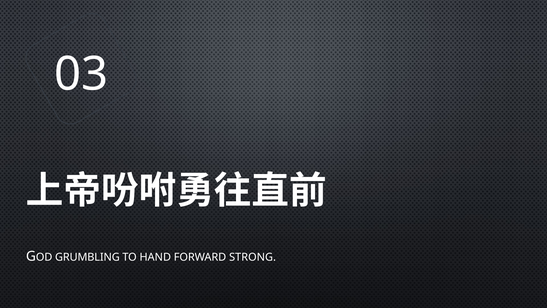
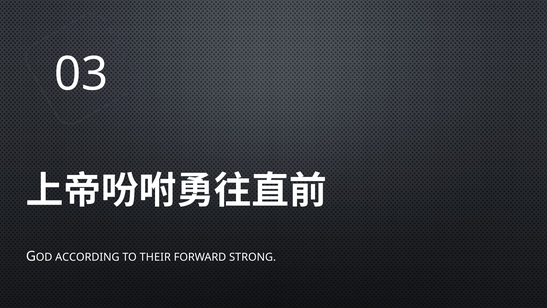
GRUMBLING: GRUMBLING -> ACCORDING
HAND: HAND -> THEIR
